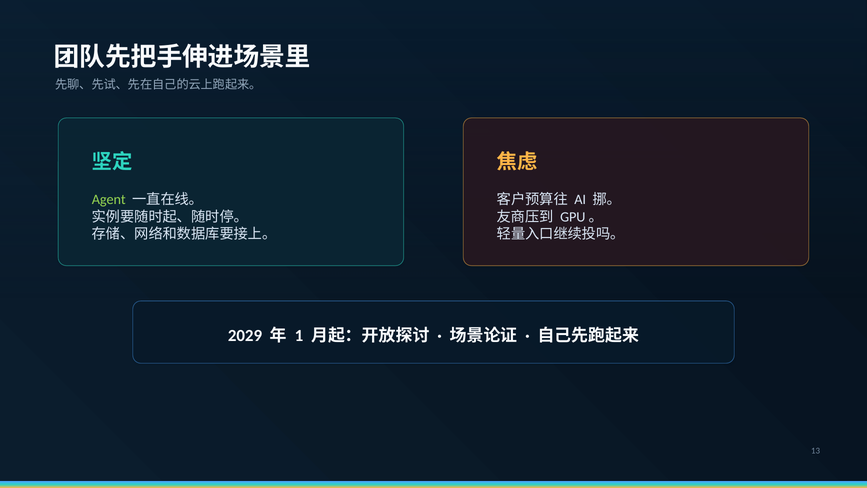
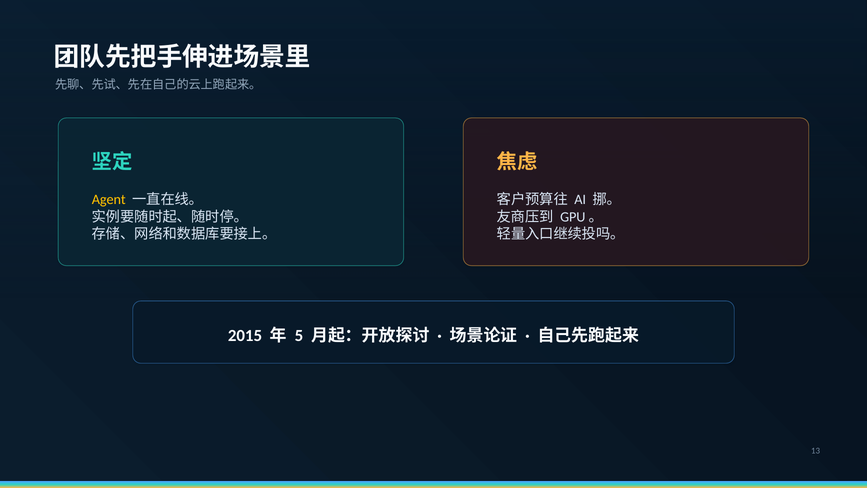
Agent colour: light green -> yellow
2029: 2029 -> 2015
1: 1 -> 5
